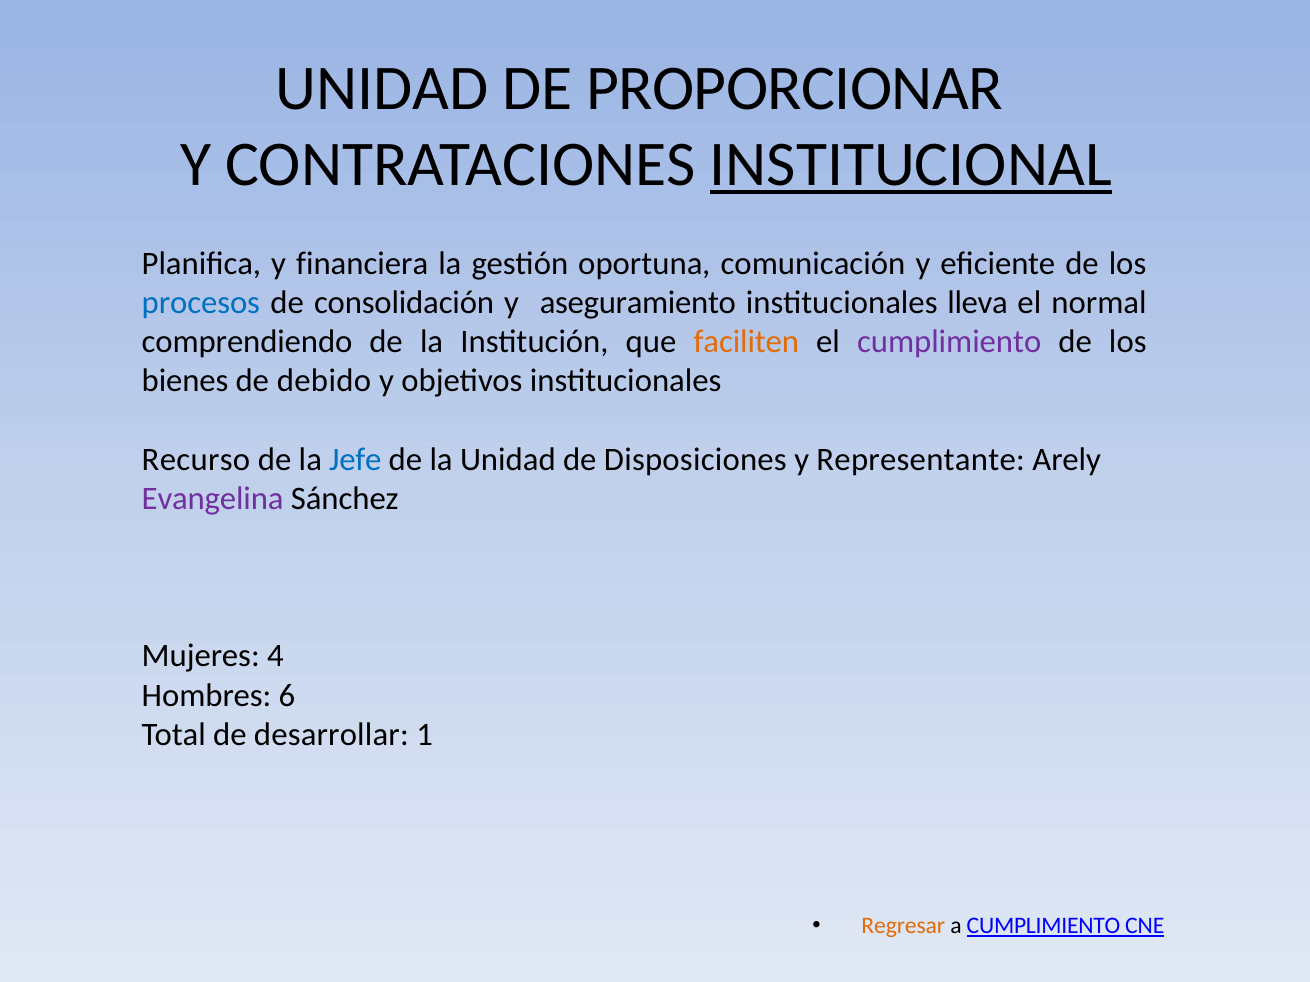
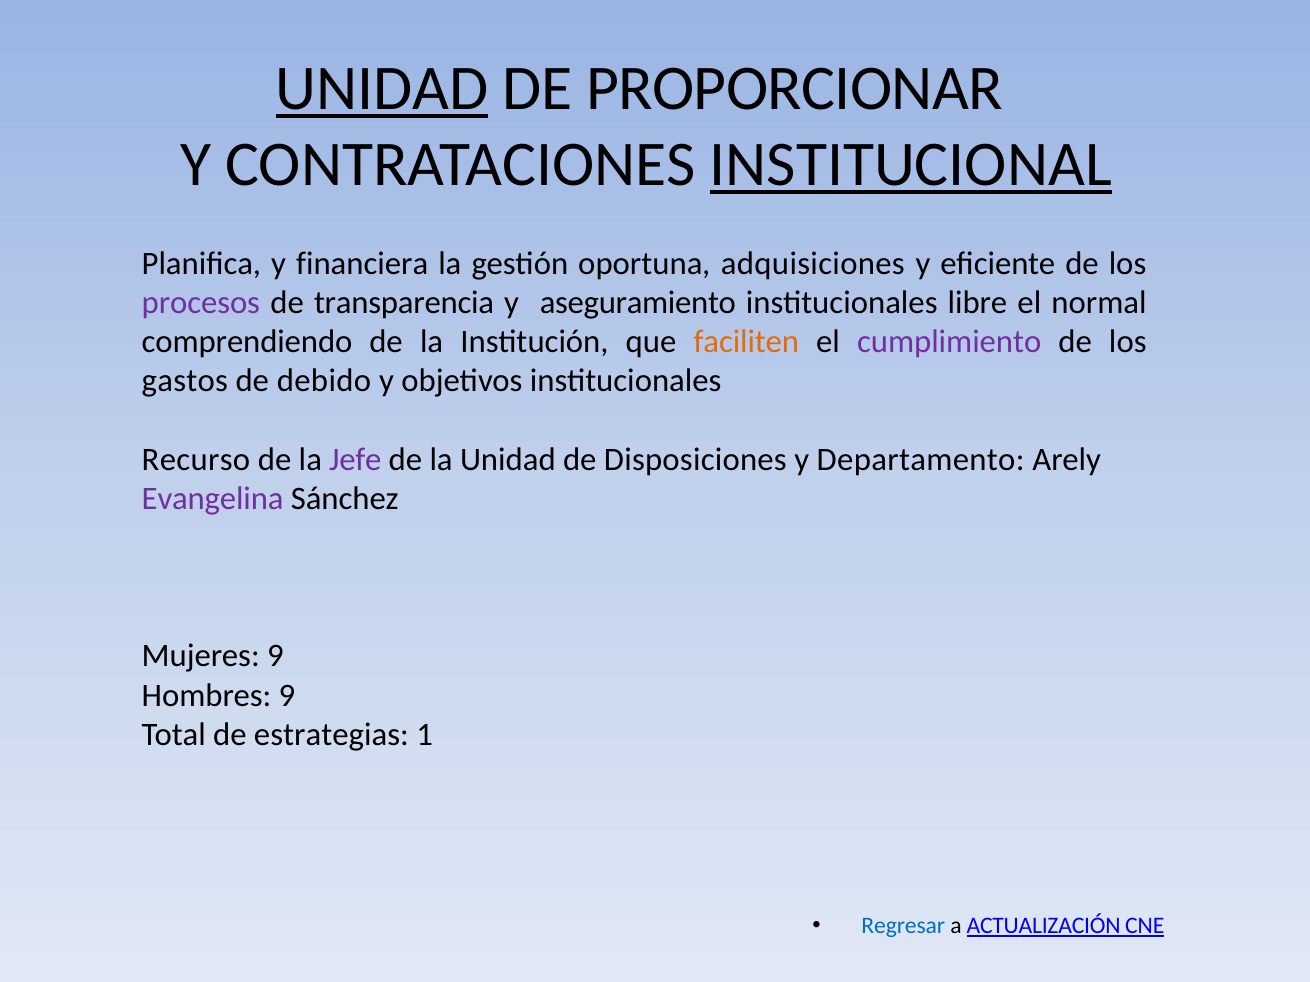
UNIDAD at (382, 89) underline: none -> present
comunicación: comunicación -> adquisiciones
procesos colour: blue -> purple
consolidación: consolidación -> transparencia
lleva: lleva -> libre
bienes: bienes -> gastos
Jefe colour: blue -> purple
Representante: Representante -> Departamento
Mujeres 4: 4 -> 9
Hombres 6: 6 -> 9
desarrollar: desarrollar -> estrategias
Regresar colour: orange -> blue
a CUMPLIMIENTO: CUMPLIMIENTO -> ACTUALIZACIÓN
